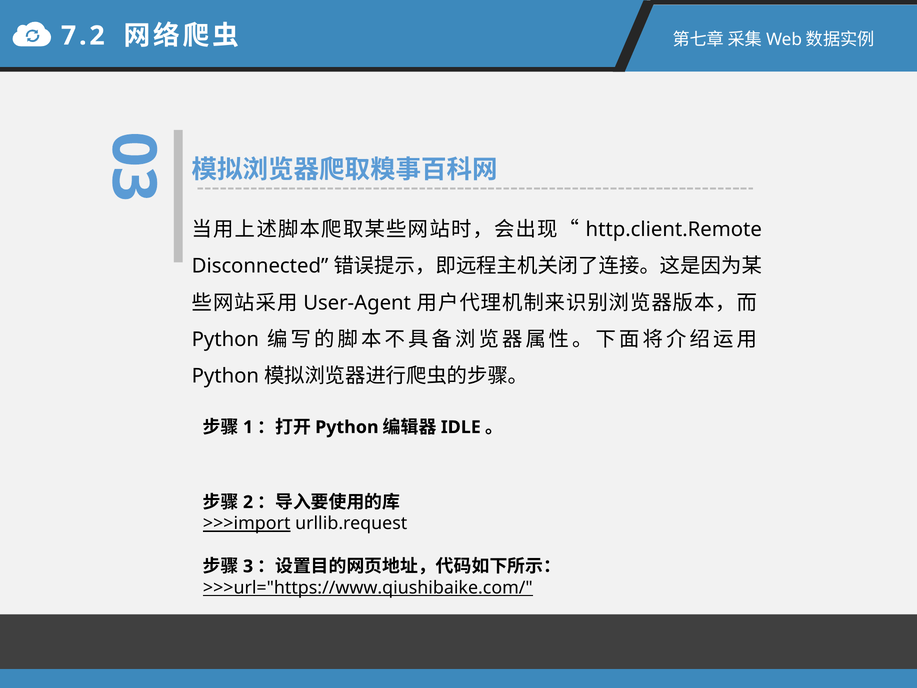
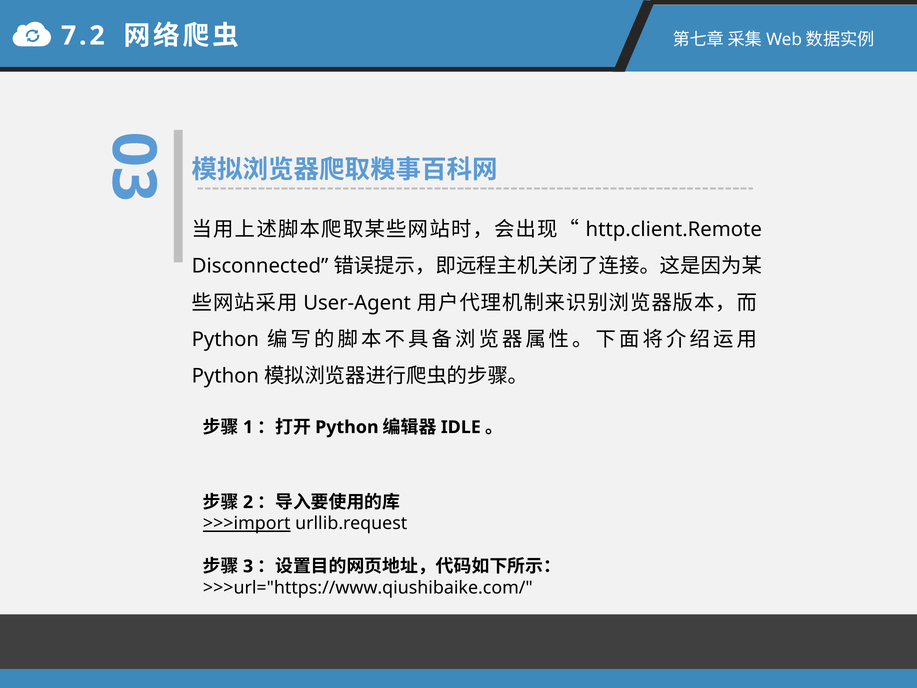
>>>url="https://www.qiushibaike.com/ underline: present -> none
